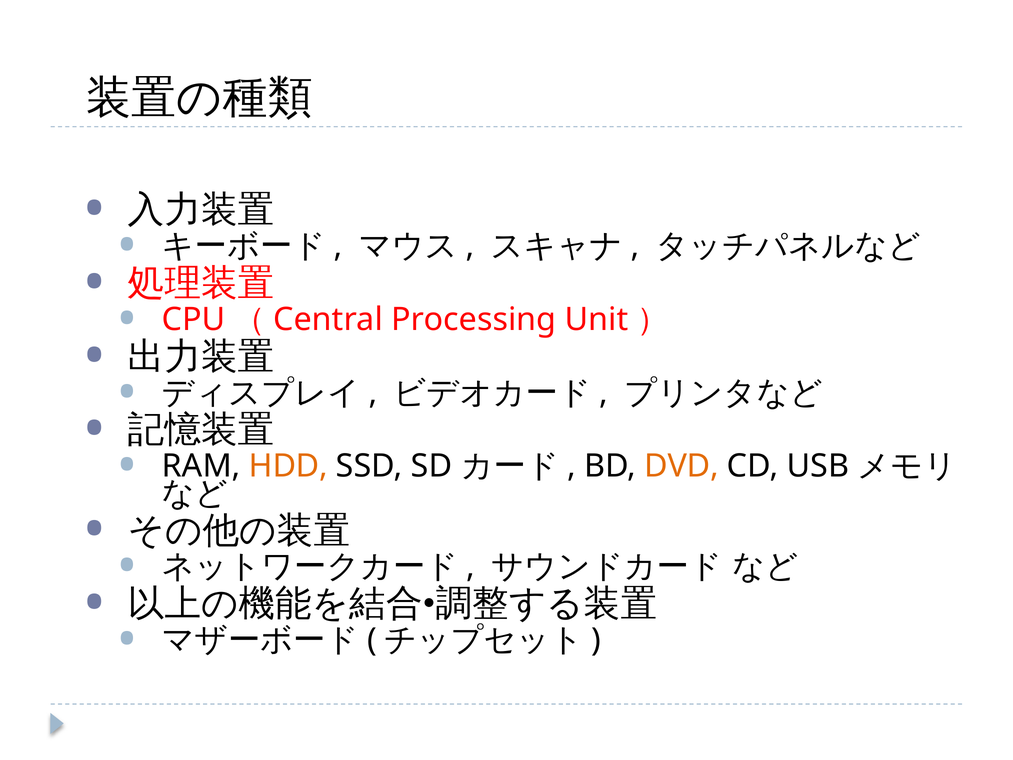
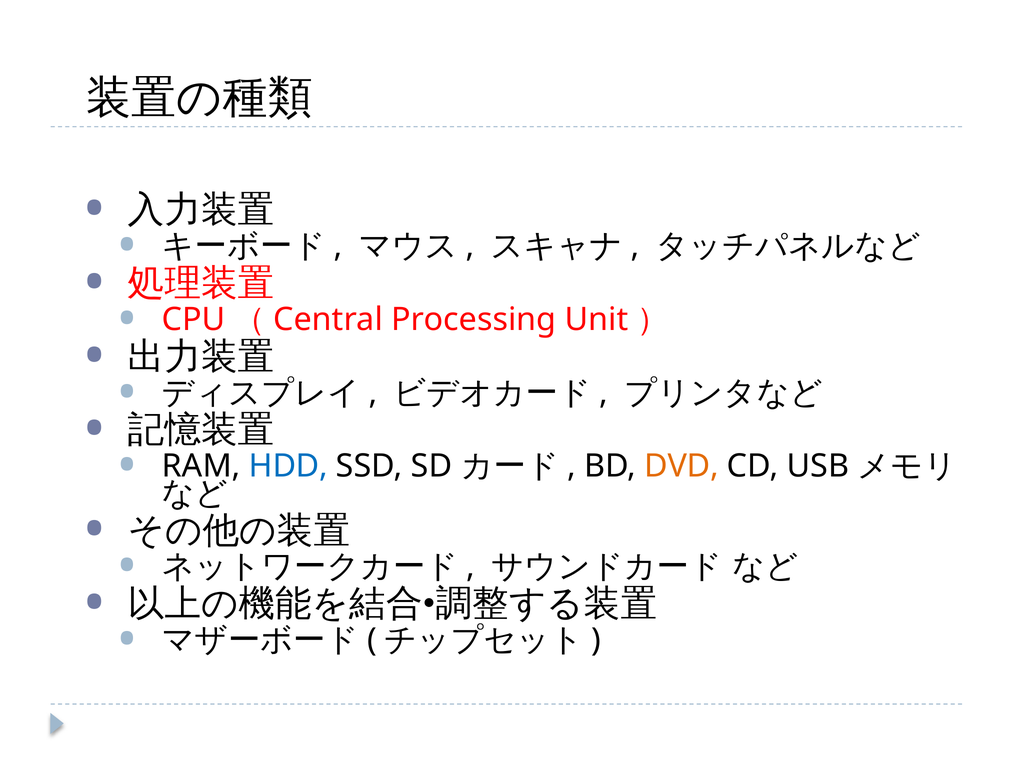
HDD colour: orange -> blue
